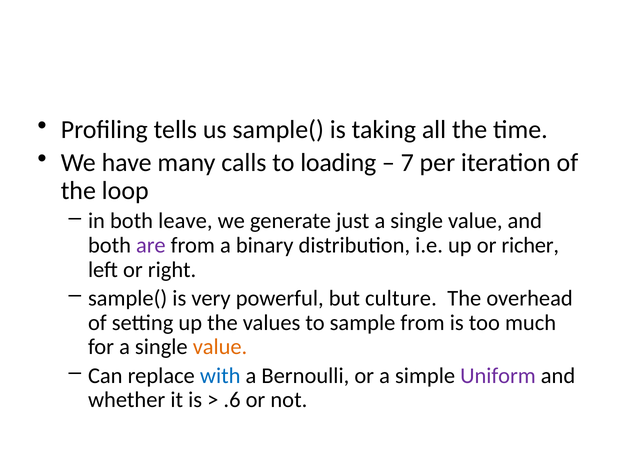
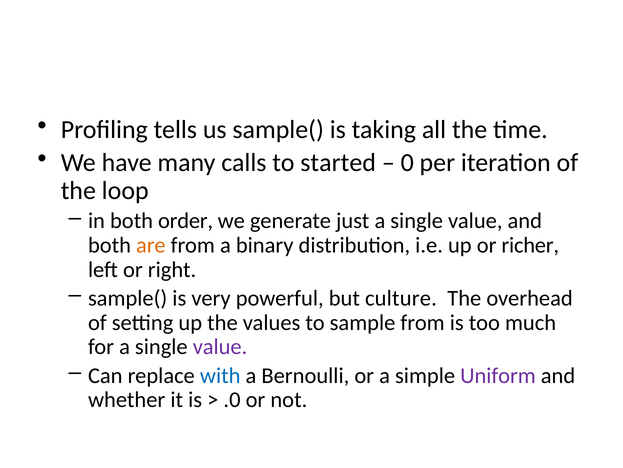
loading: loading -> started
7: 7 -> 0
leave: leave -> order
are colour: purple -> orange
value at (220, 346) colour: orange -> purple
.6: .6 -> .0
